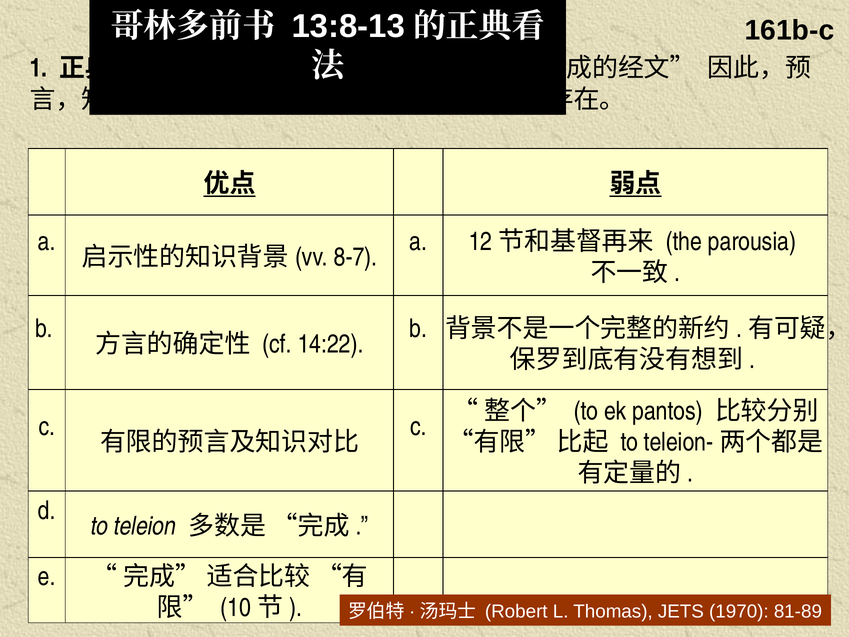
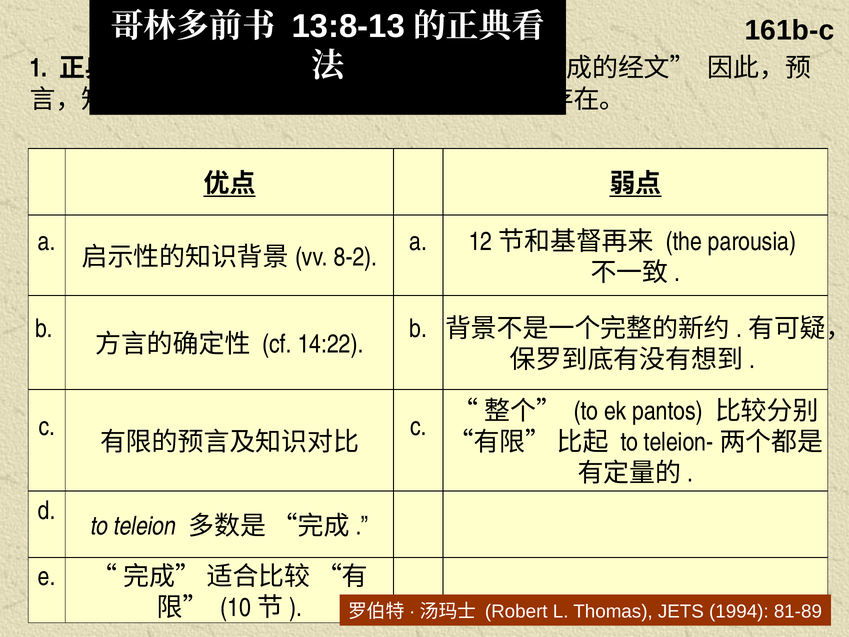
8-7: 8-7 -> 8-2
1970: 1970 -> 1994
